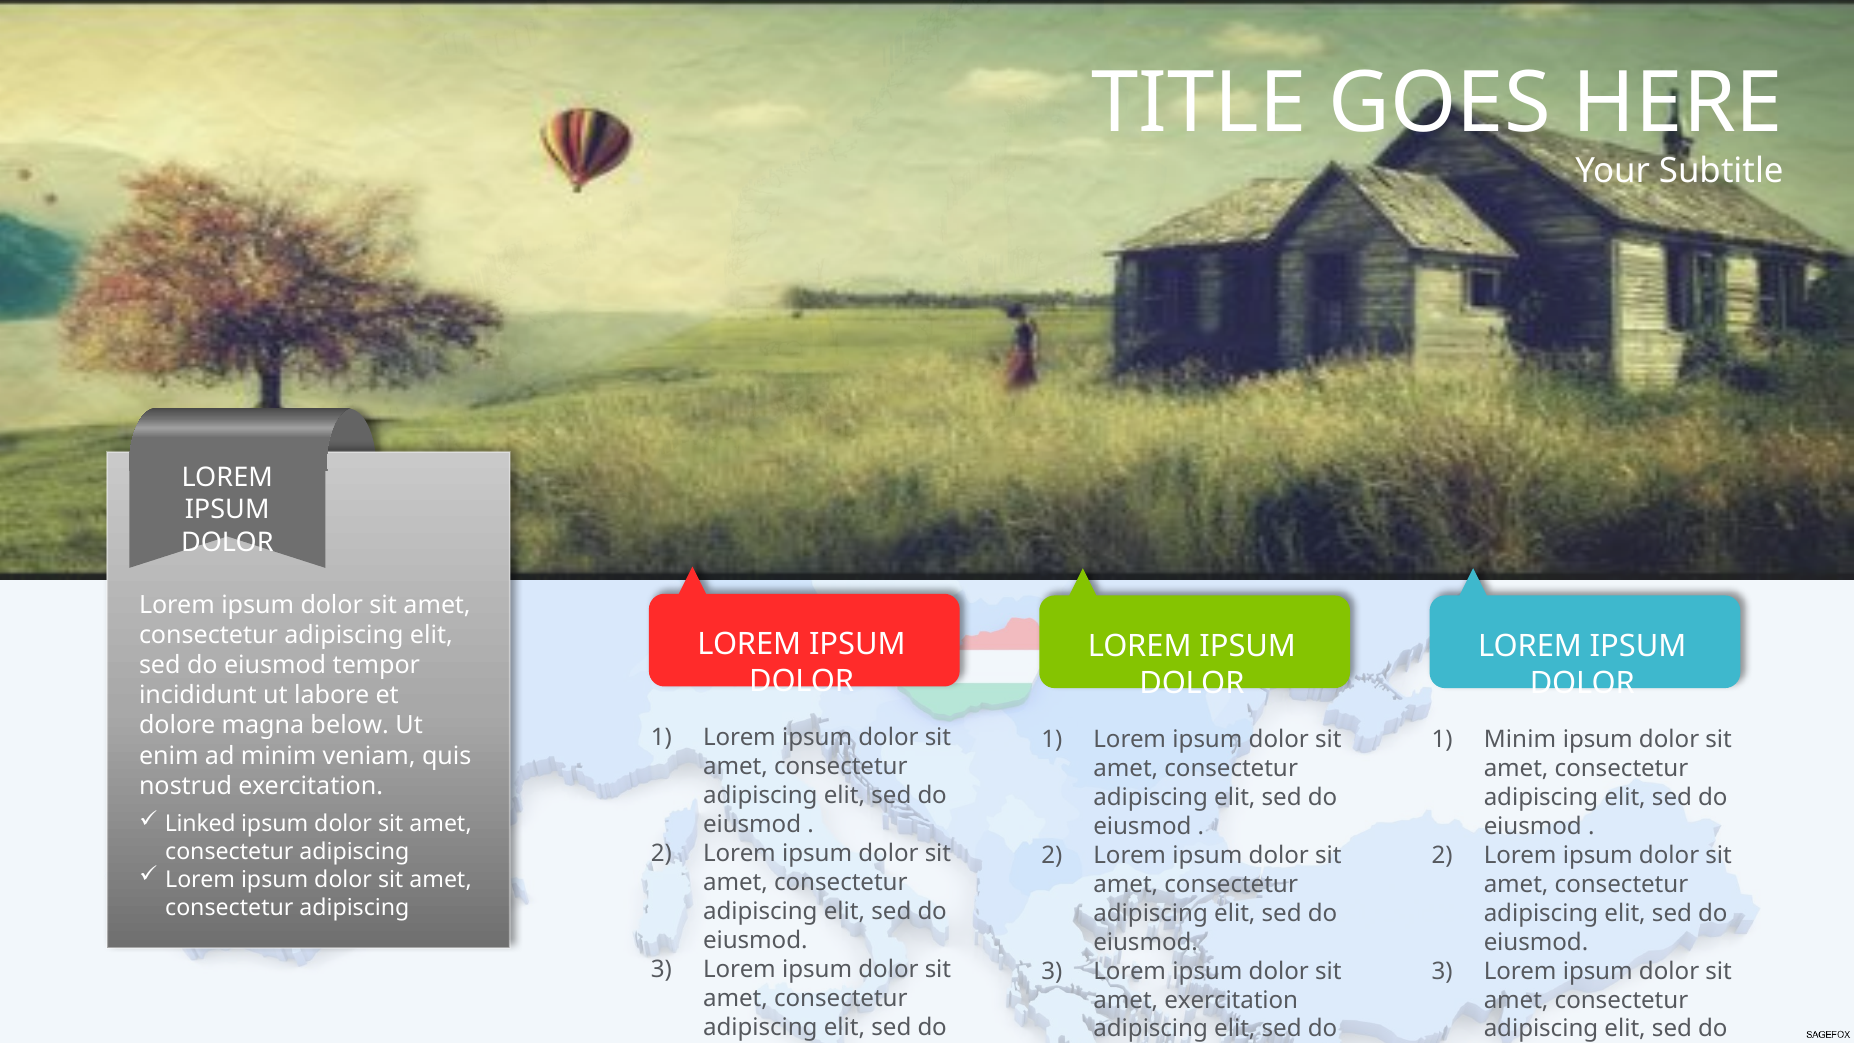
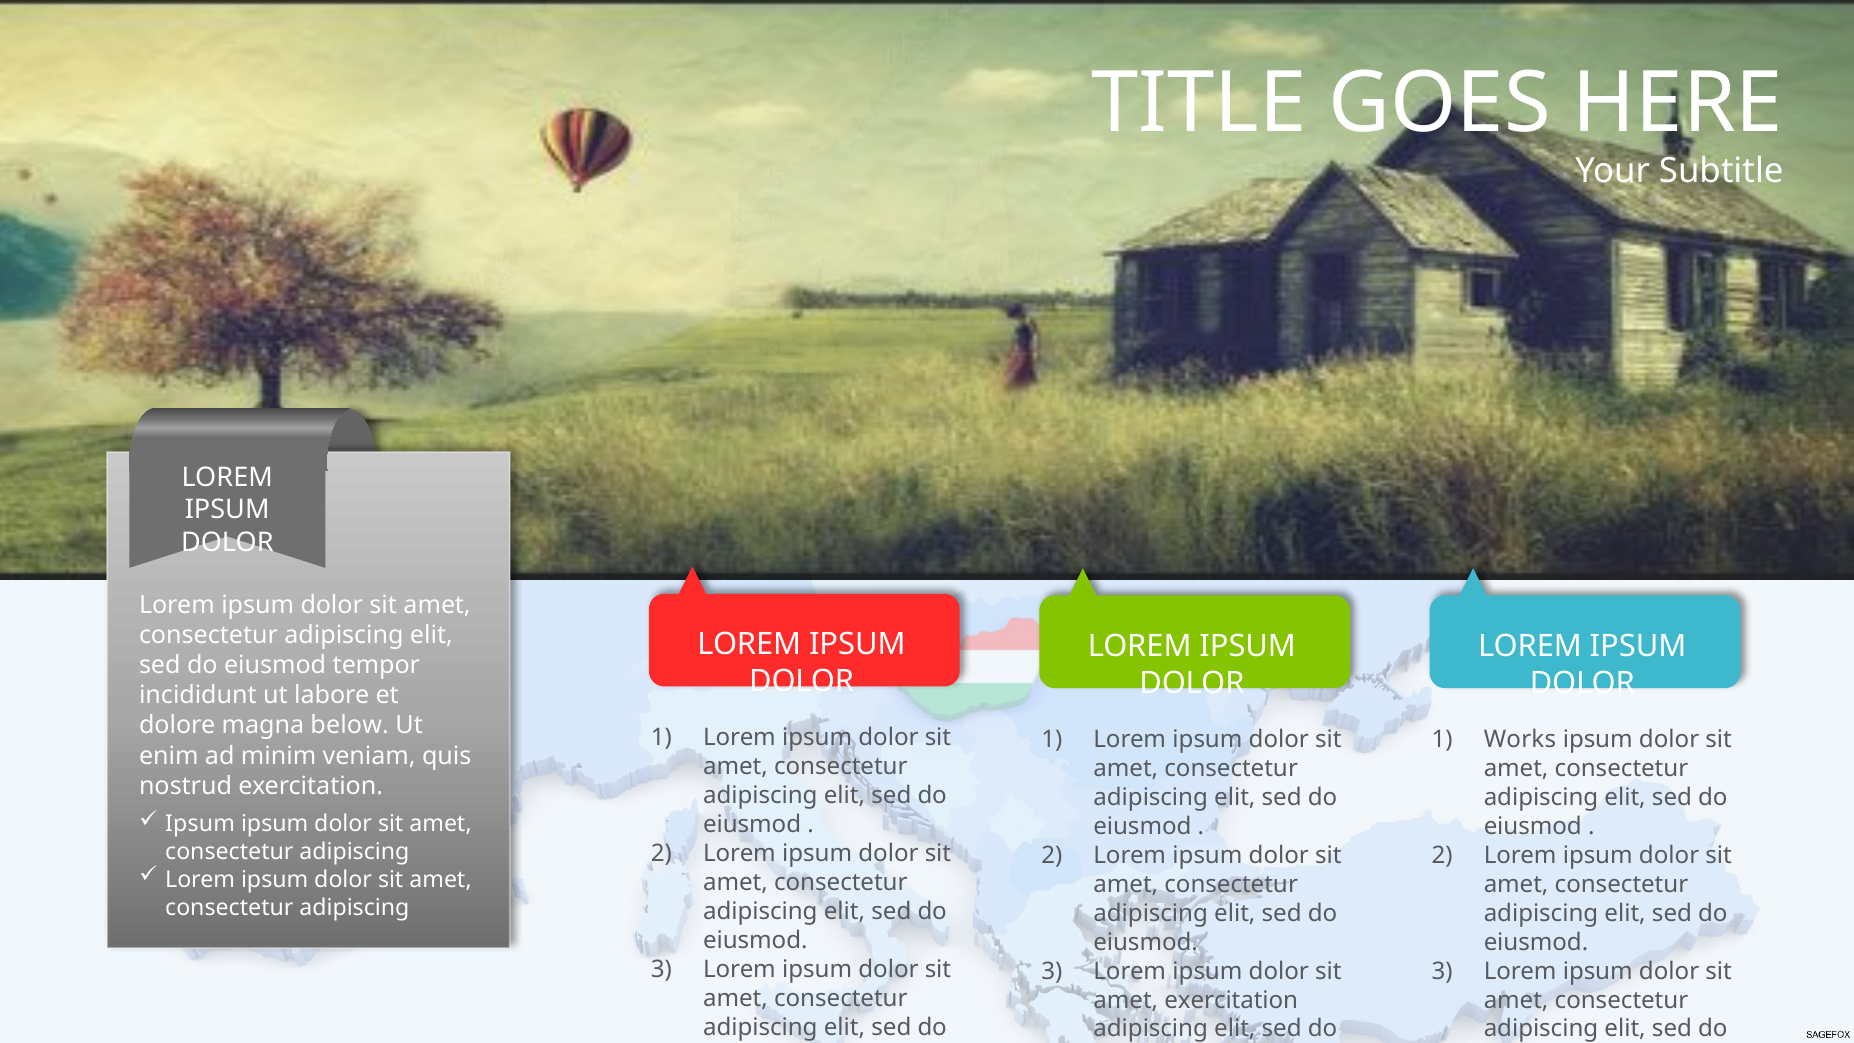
Minim at (1520, 739): Minim -> Works
Linked at (200, 824): Linked -> Ipsum
